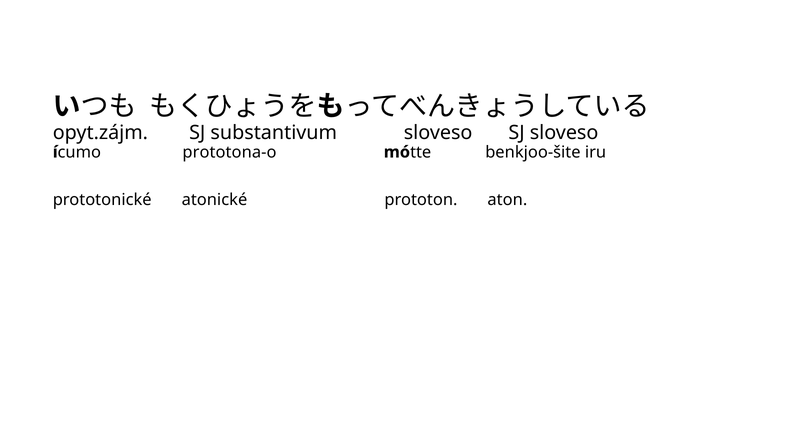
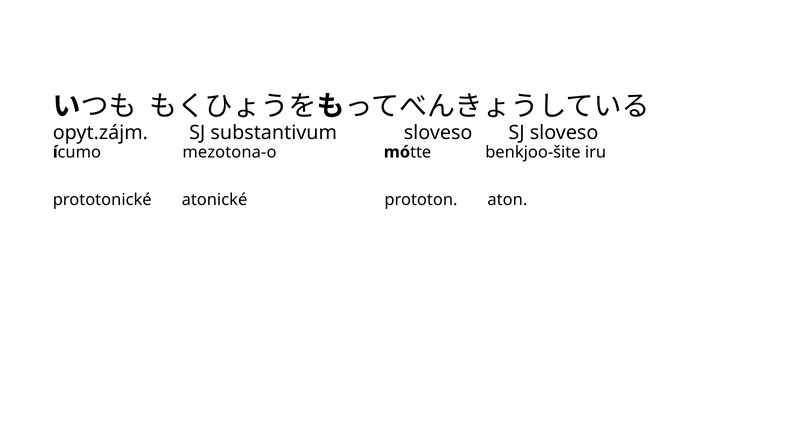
prototona-o: prototona-o -> mezotona-o
